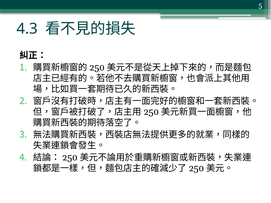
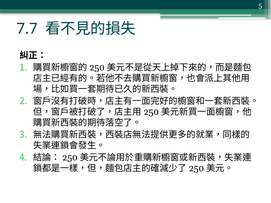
4.3: 4.3 -> 7.7
